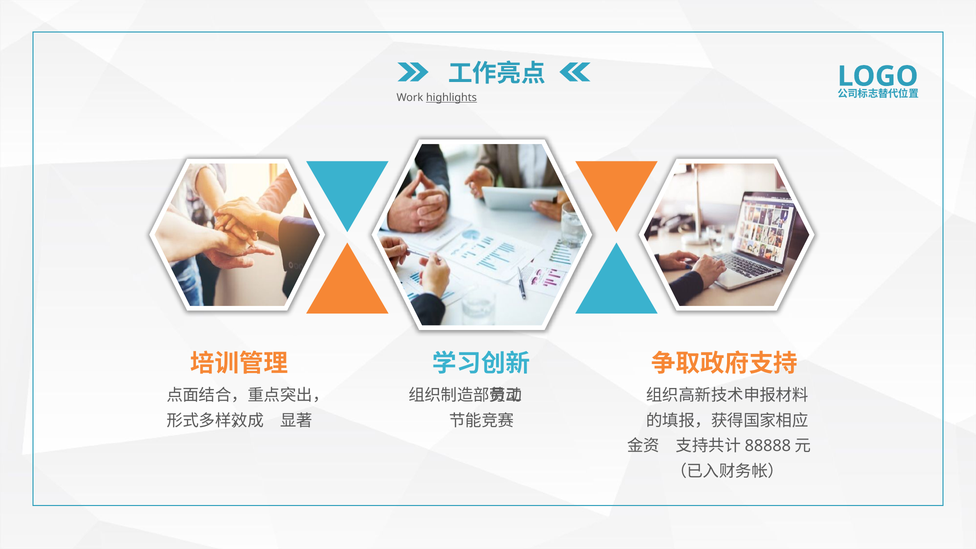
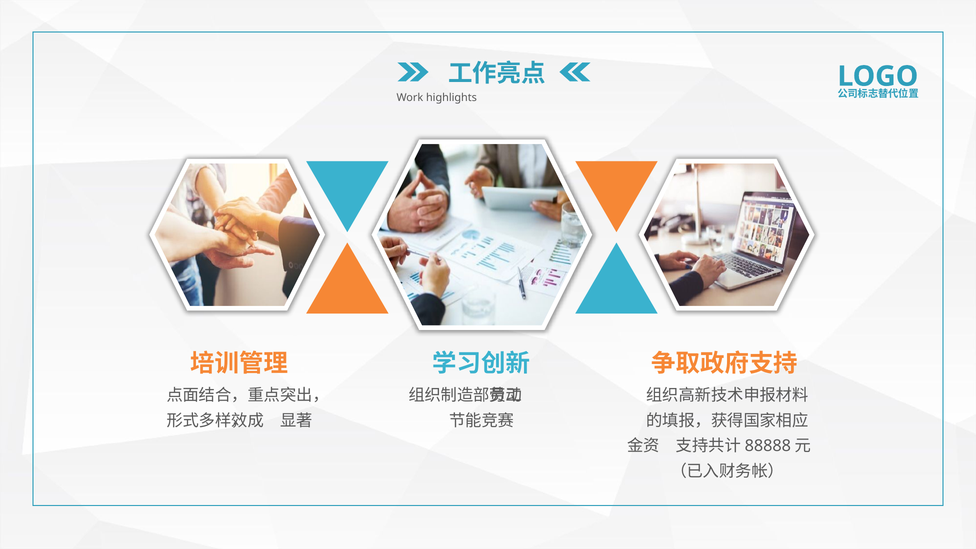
highlights underline: present -> none
